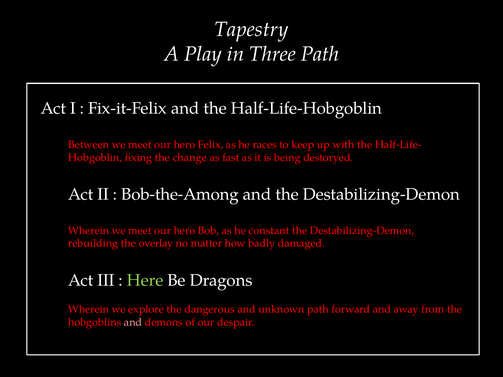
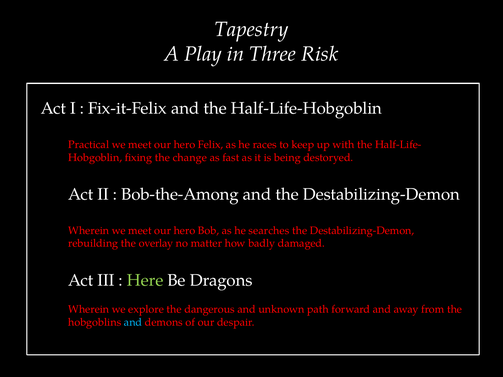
Three Path: Path -> Risk
Between: Between -> Practical
constant: constant -> searches
and at (133, 323) colour: pink -> light blue
